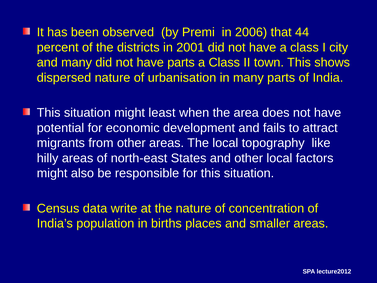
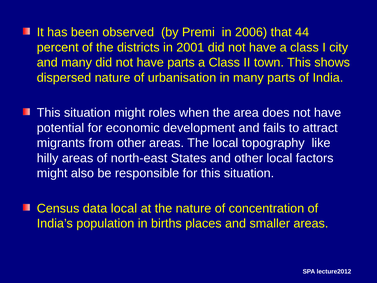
least: least -> roles
data write: write -> local
